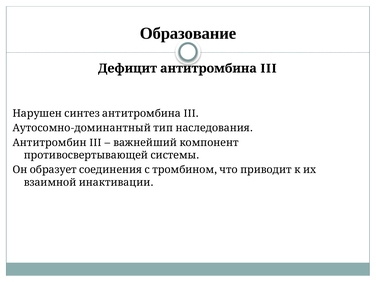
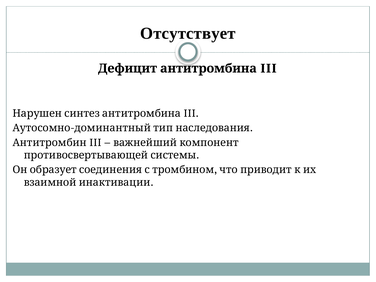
Образование: Образование -> Отсутствует
